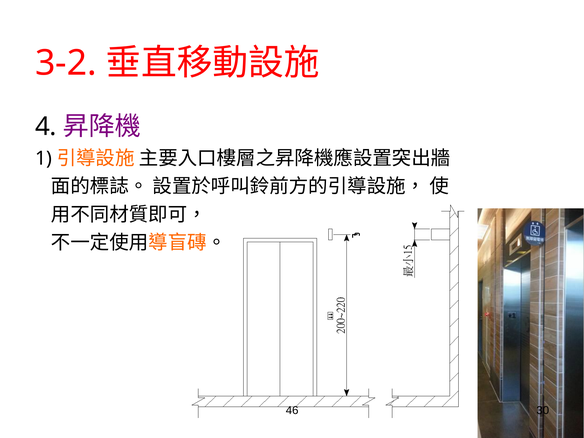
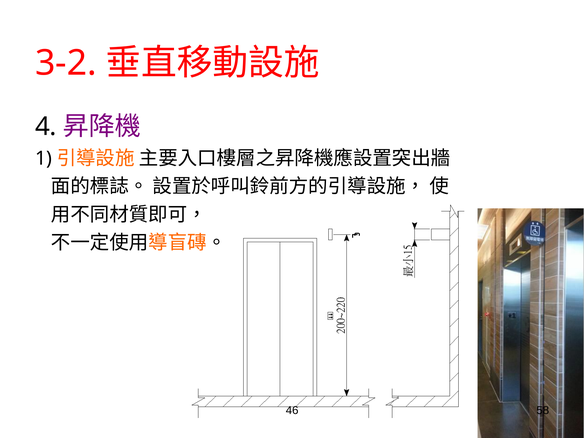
30: 30 -> 58
